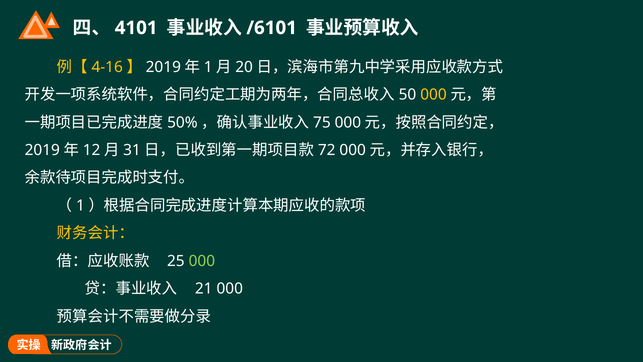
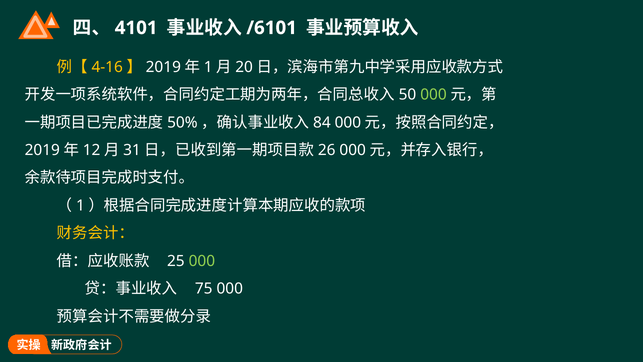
000 at (434, 95) colour: yellow -> light green
75: 75 -> 84
72: 72 -> 26
21: 21 -> 75
